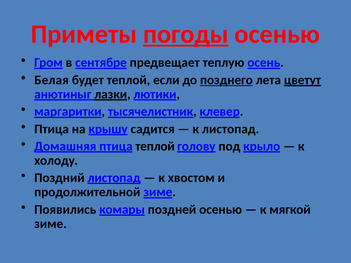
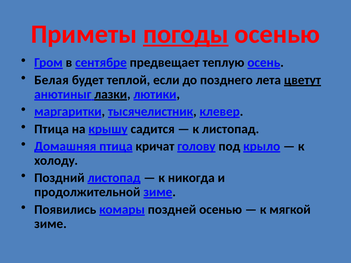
позднего underline: present -> none
птица теплой: теплой -> кричат
хвостом: хвостом -> никогда
